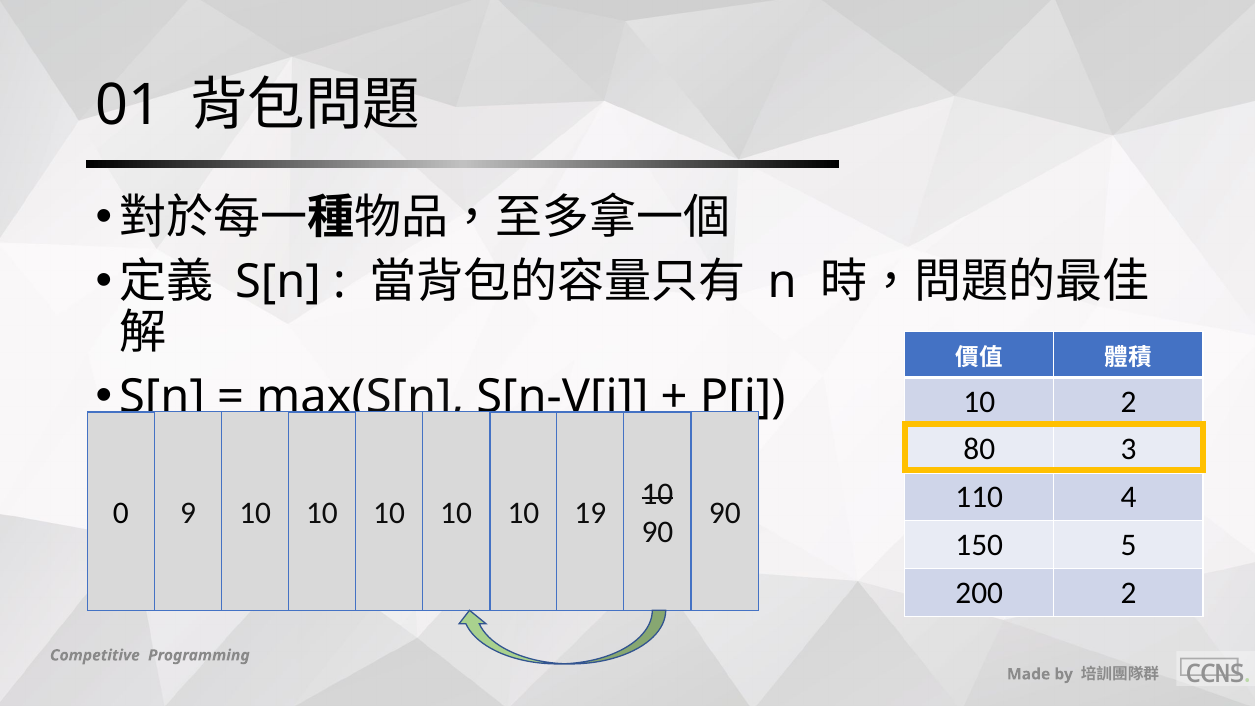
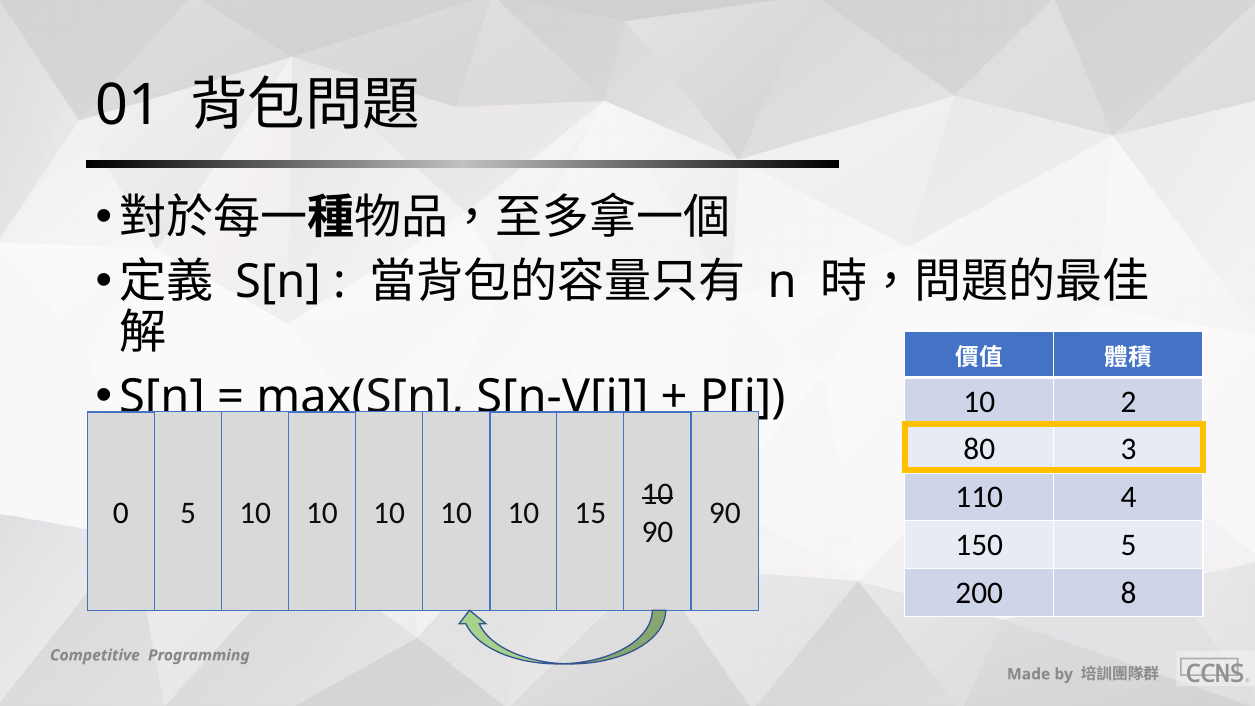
0 9: 9 -> 5
19: 19 -> 15
200 2: 2 -> 8
